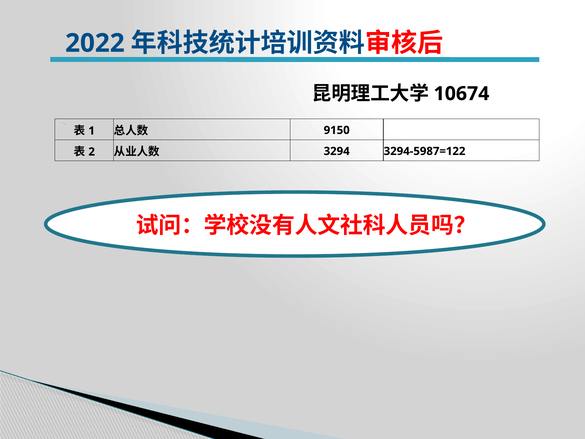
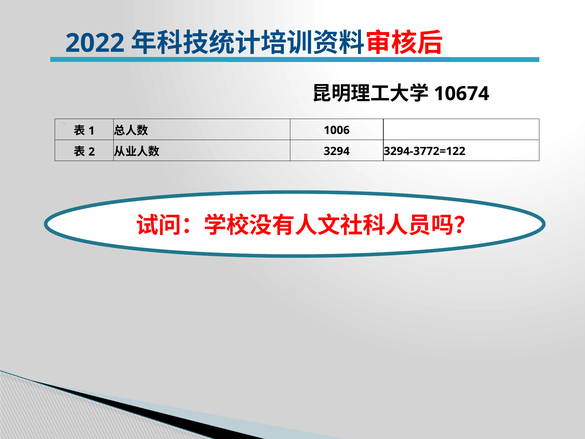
9150: 9150 -> 1006
3294-5987=122: 3294-5987=122 -> 3294-3772=122
